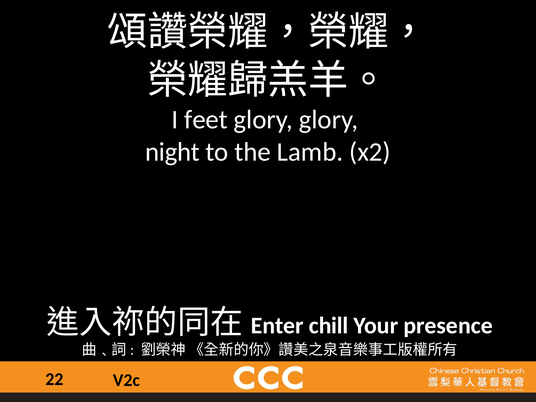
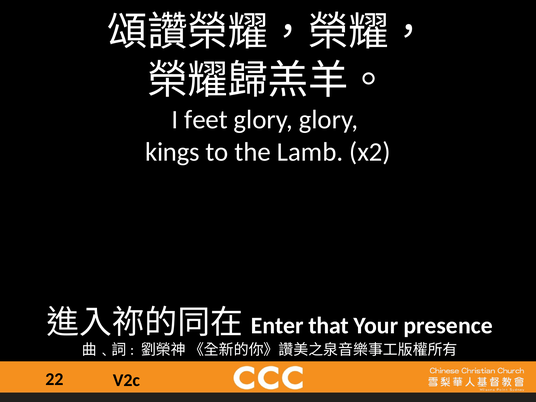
night: night -> kings
chill: chill -> that
